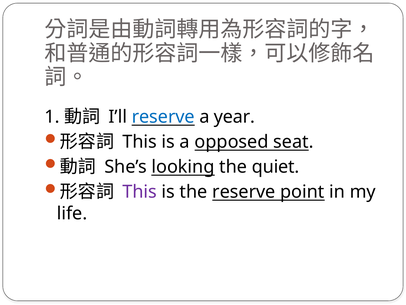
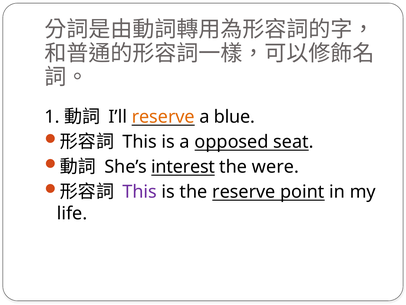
reserve at (163, 117) colour: blue -> orange
year: year -> blue
looking: looking -> interest
quiet: quiet -> were
